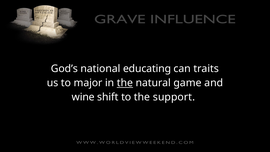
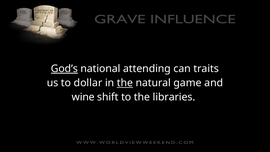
God’s underline: none -> present
educating: educating -> attending
major: major -> dollar
support: support -> libraries
